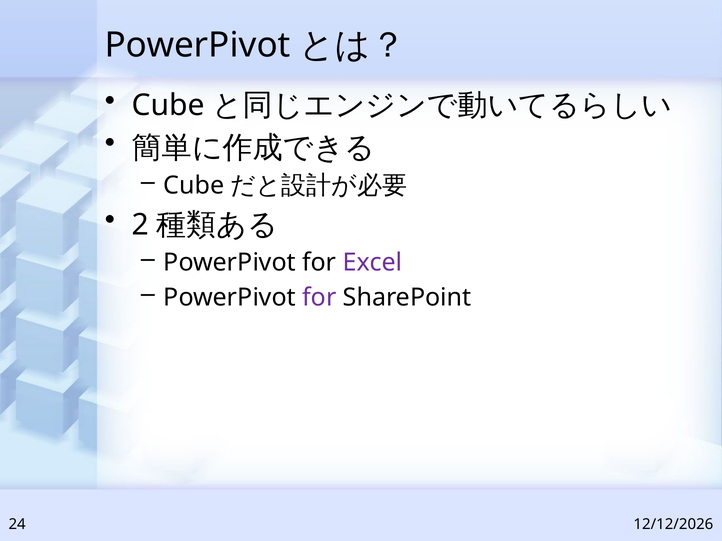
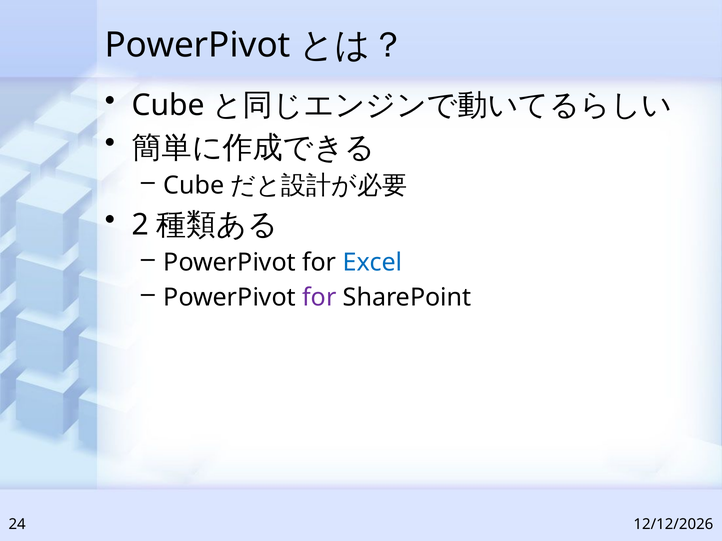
Excel colour: purple -> blue
